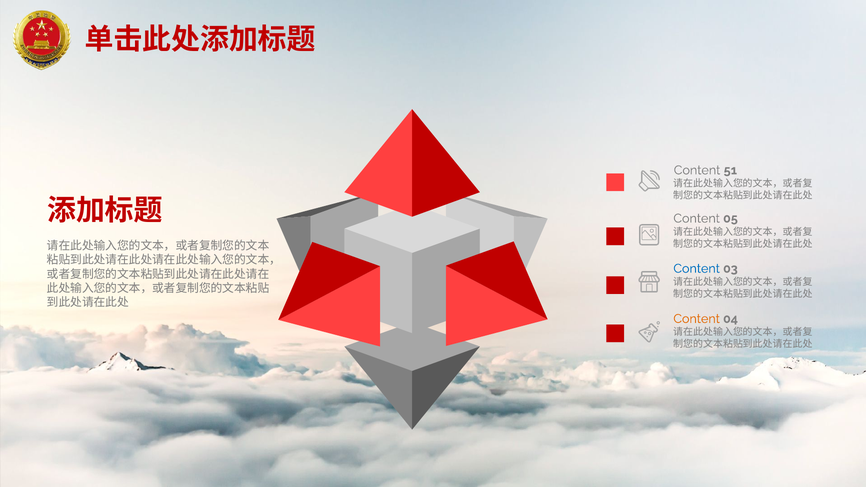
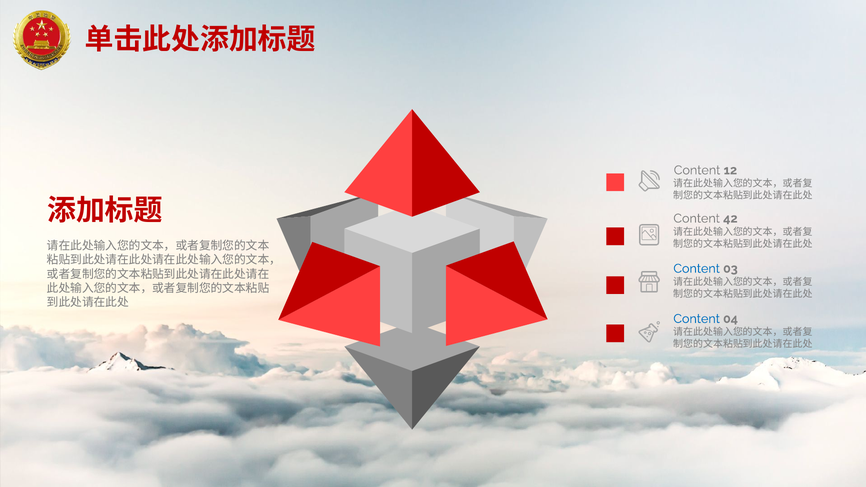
51: 51 -> 12
05: 05 -> 42
Content at (697, 319) colour: orange -> blue
